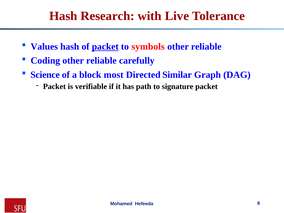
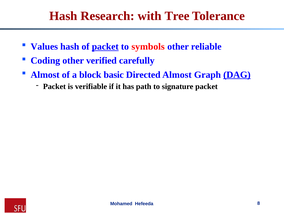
Live: Live -> Tree
reliable at (101, 61): reliable -> verified
Science at (45, 75): Science -> Almost
most: most -> basic
Directed Similar: Similar -> Almost
DAG underline: none -> present
